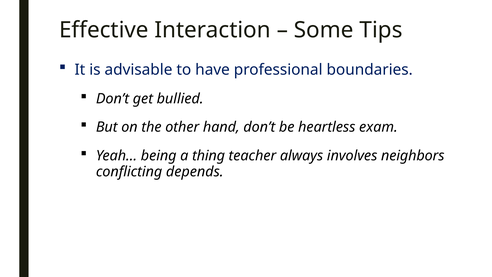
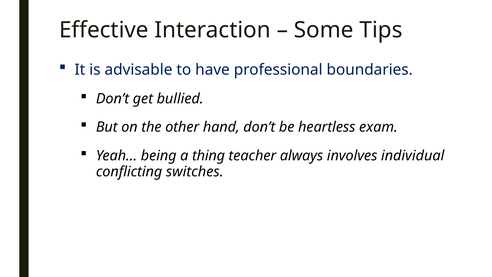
neighbors: neighbors -> individual
depends: depends -> switches
